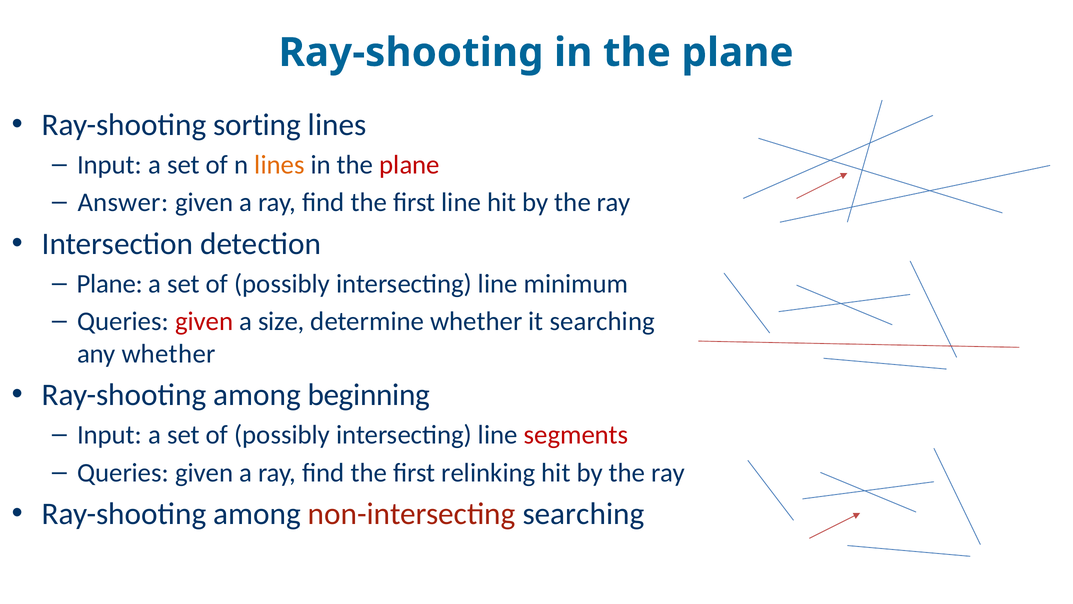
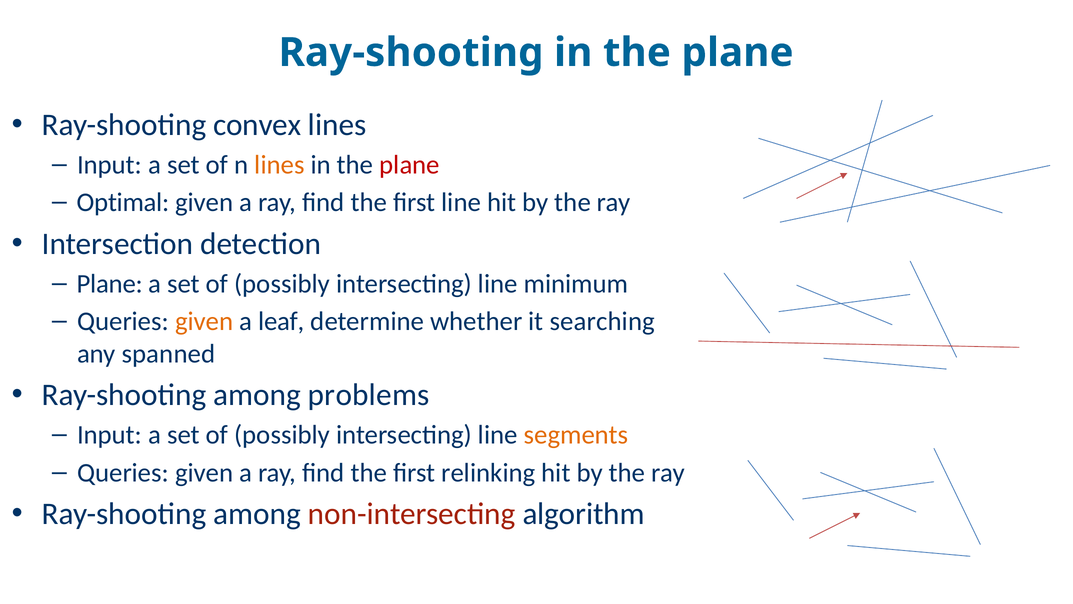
sorting: sorting -> convex
Answer: Answer -> Optimal
given at (204, 321) colour: red -> orange
size: size -> leaf
any whether: whether -> spanned
beginning: beginning -> problems
segments colour: red -> orange
non-intersecting searching: searching -> algorithm
